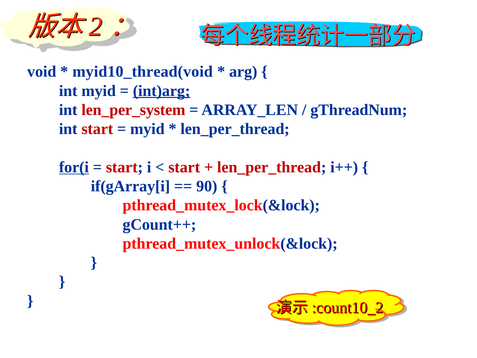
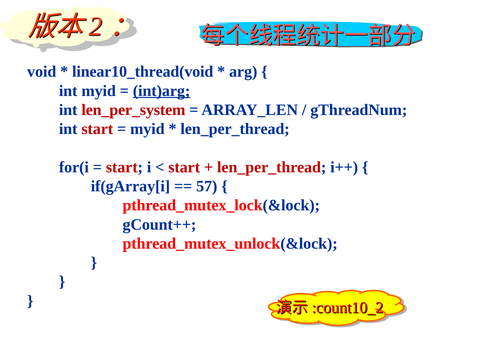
myid10_thread(void: myid10_thread(void -> linear10_thread(void
for(i underline: present -> none
90: 90 -> 57
